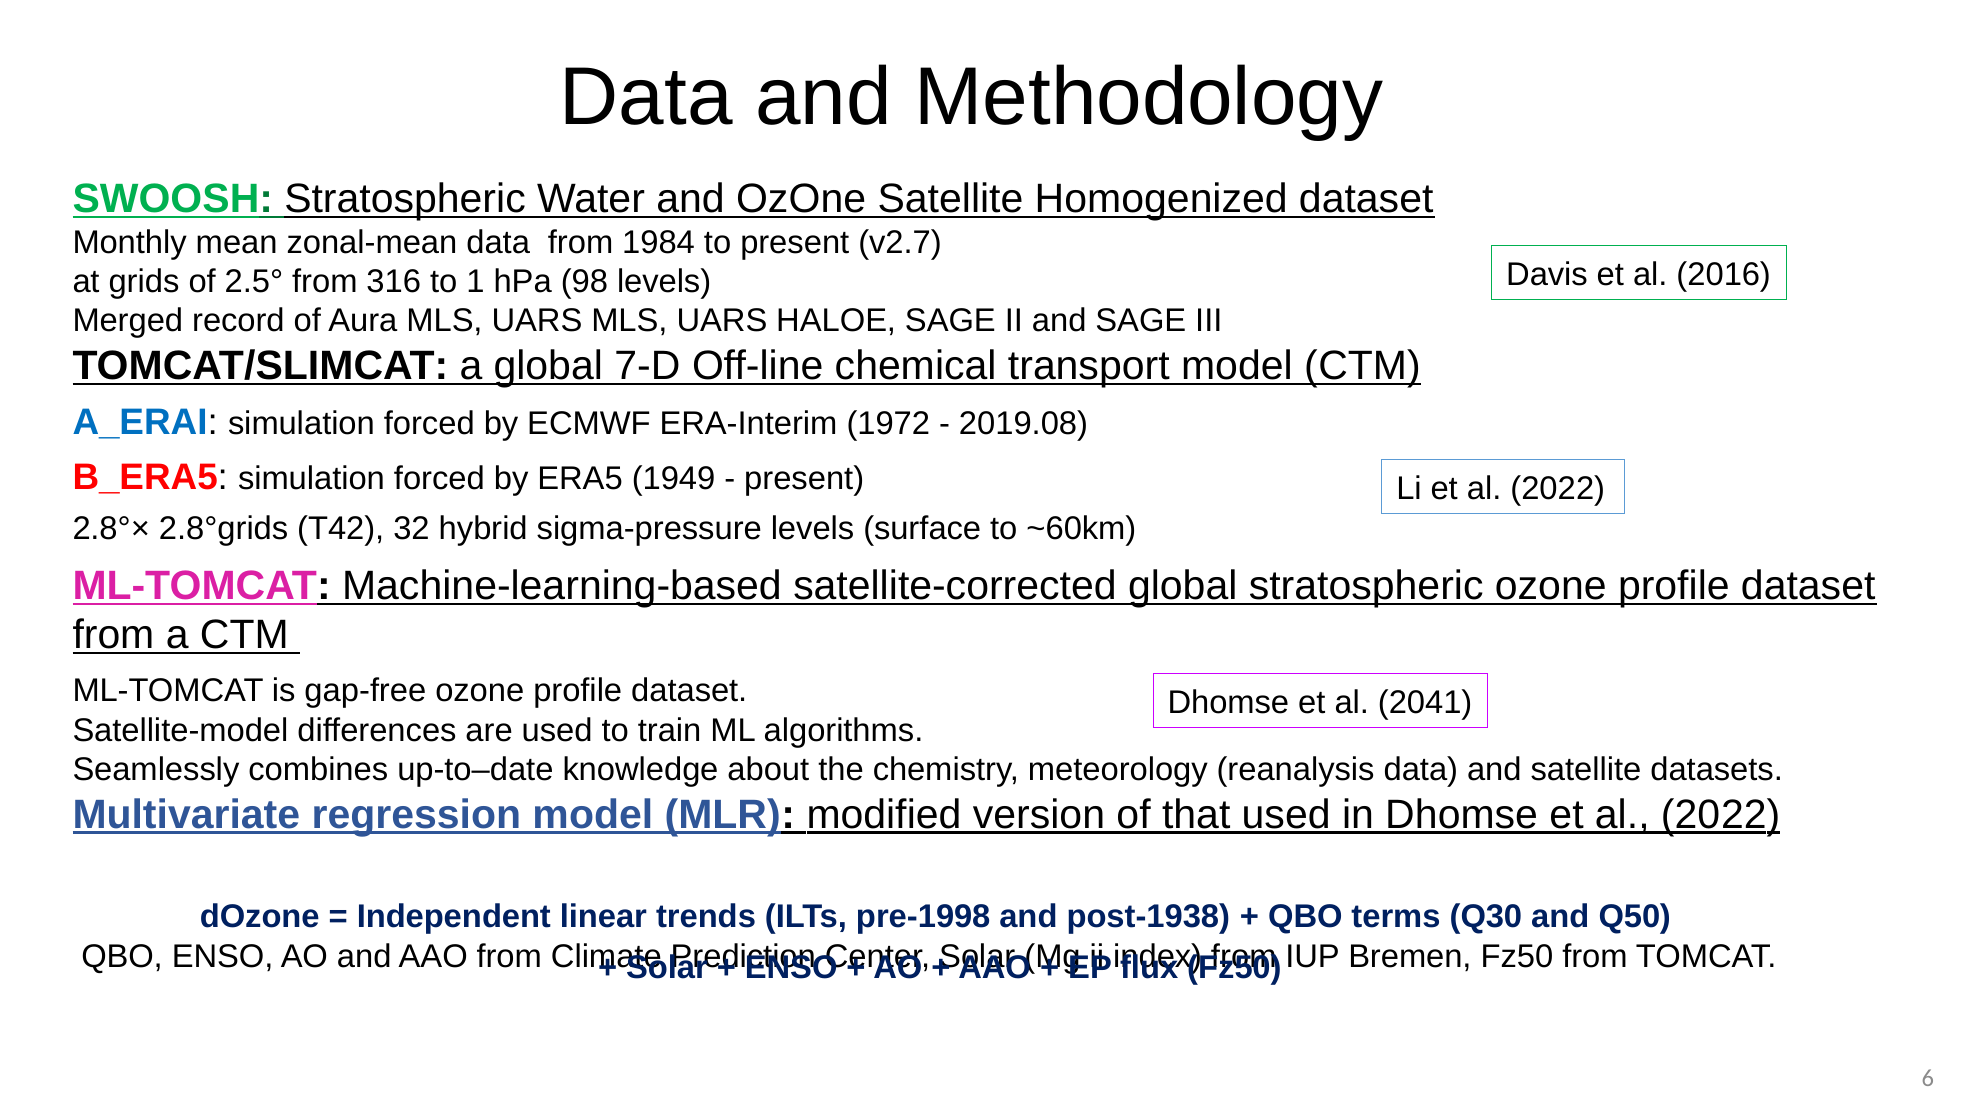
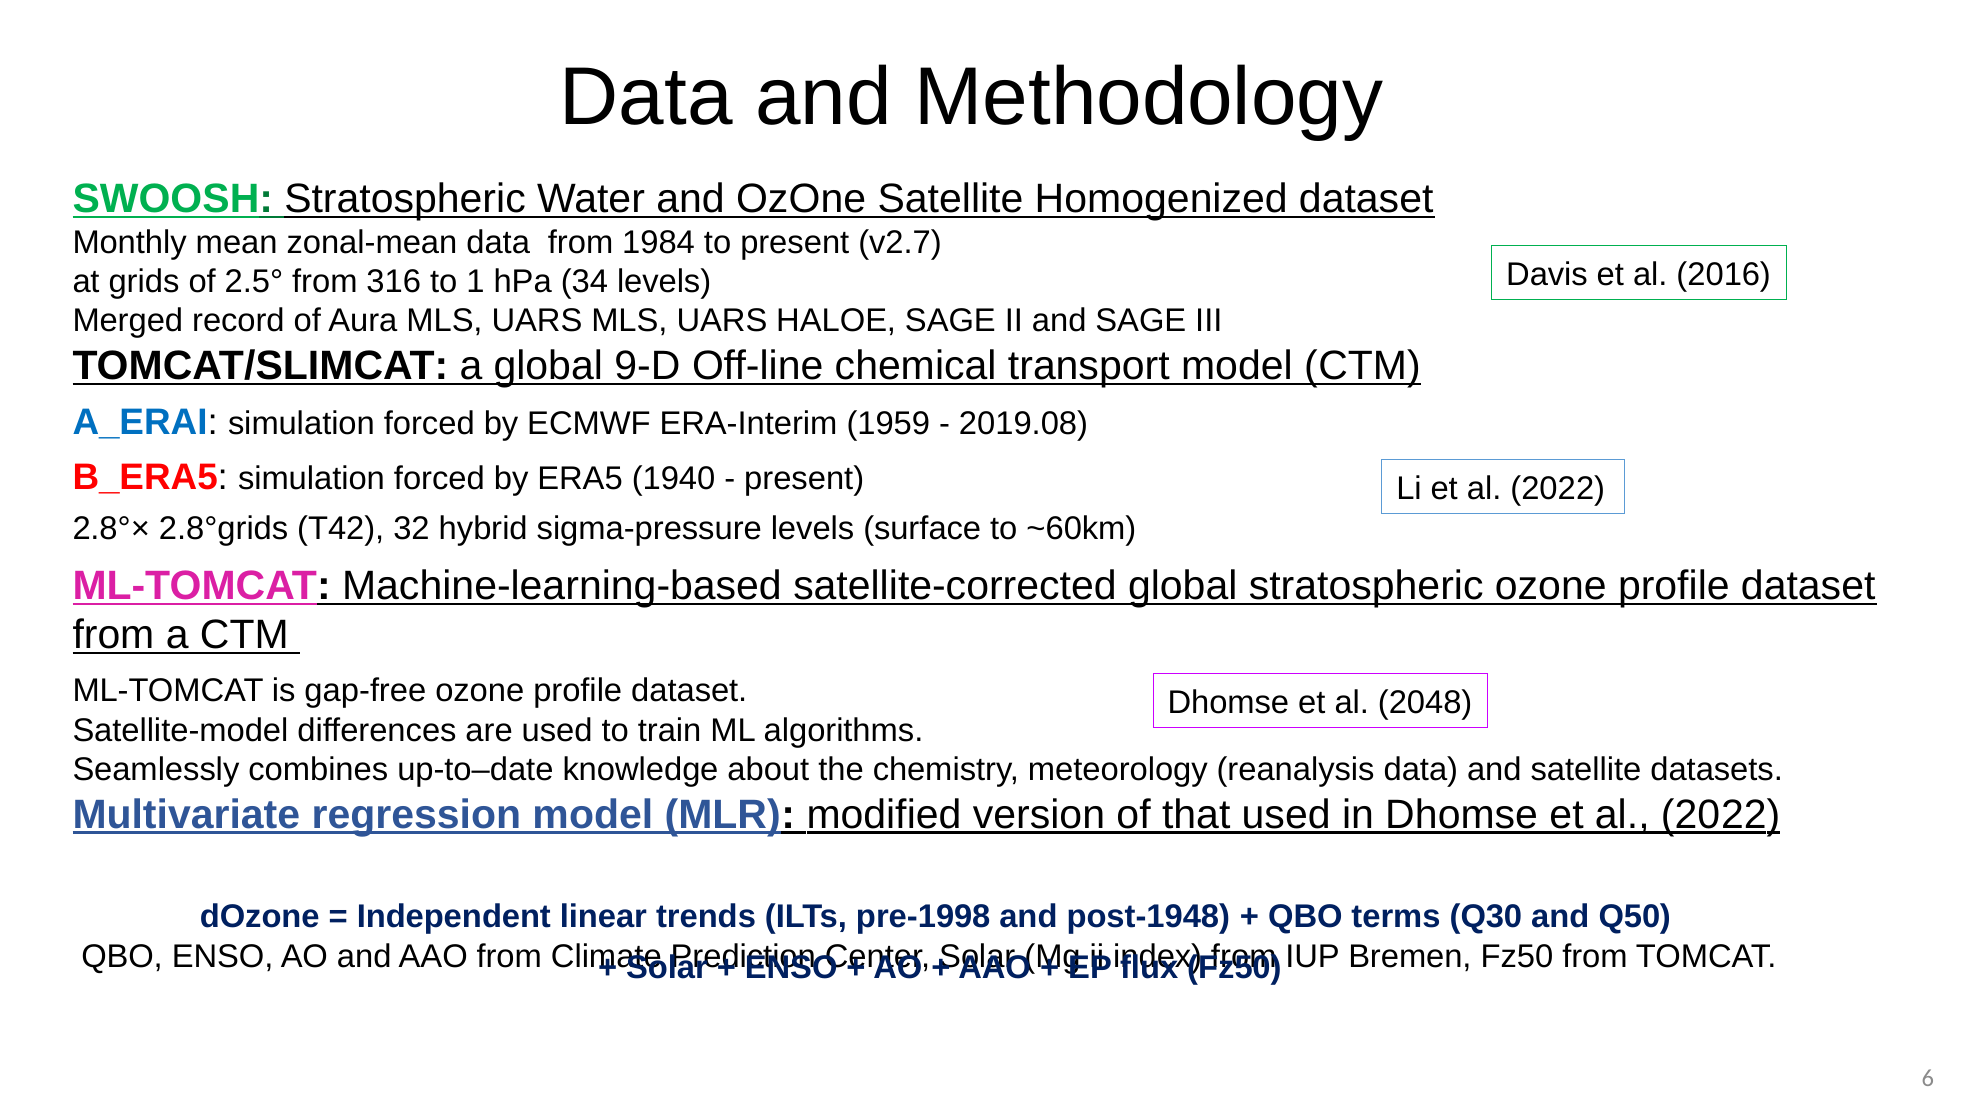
98: 98 -> 34
7-D: 7-D -> 9-D
1972: 1972 -> 1959
1949: 1949 -> 1940
2041: 2041 -> 2048
post-1938: post-1938 -> post-1948
